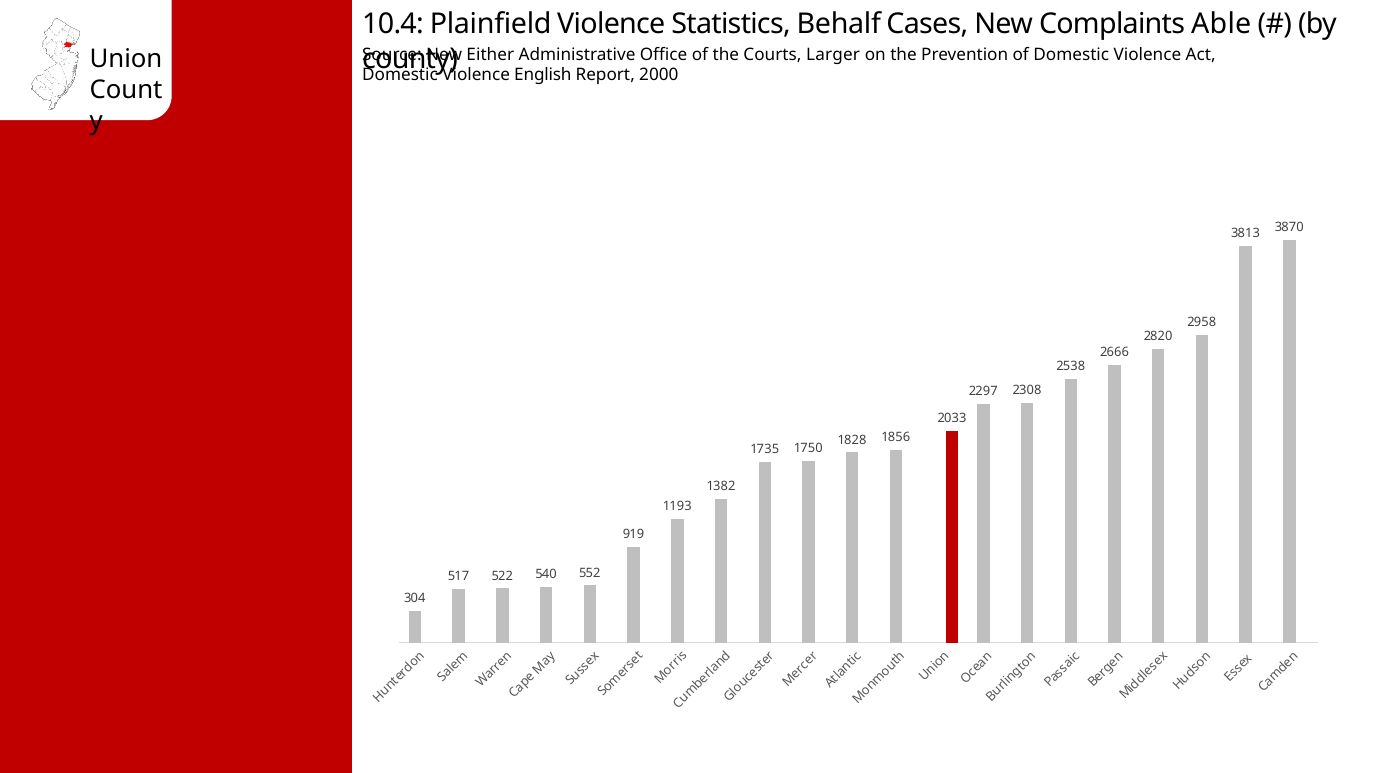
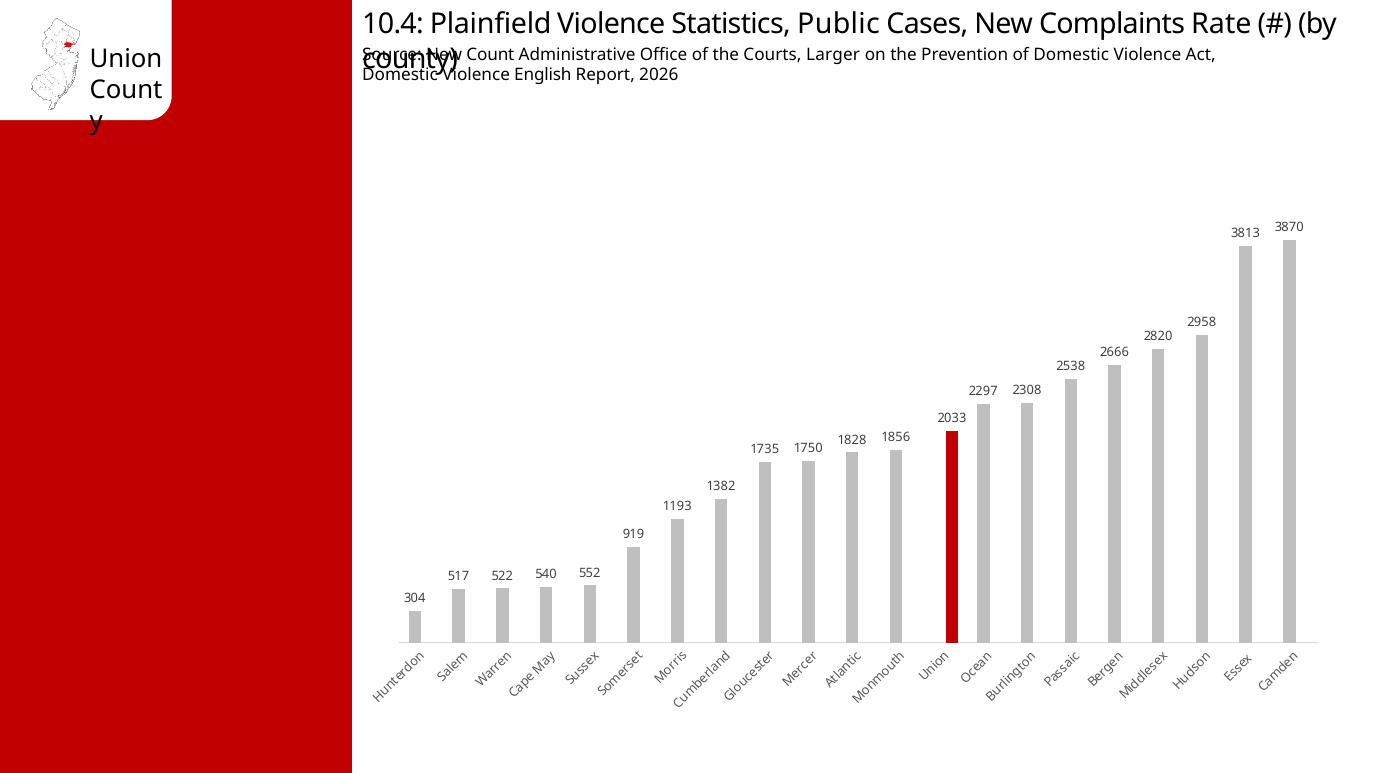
Behalf: Behalf -> Public
Able: Able -> Rate
Either at (490, 55): Either -> Count
2000: 2000 -> 2026
